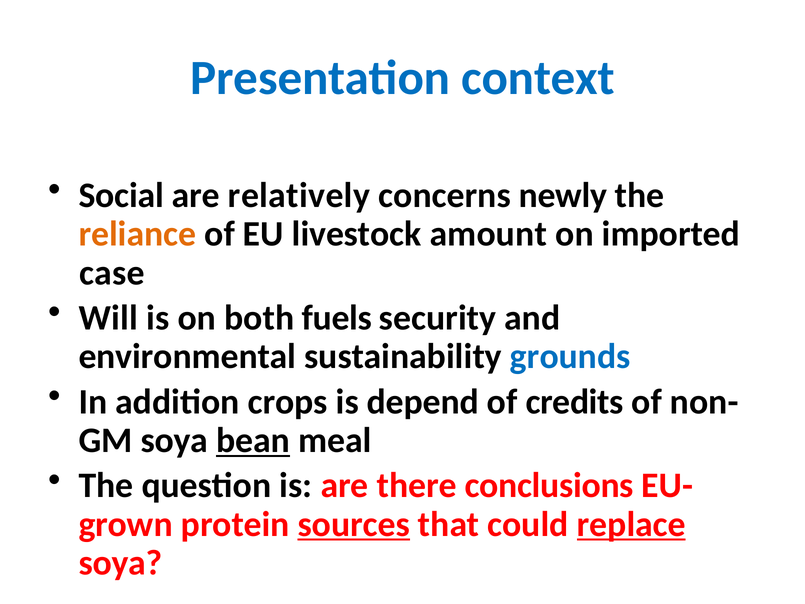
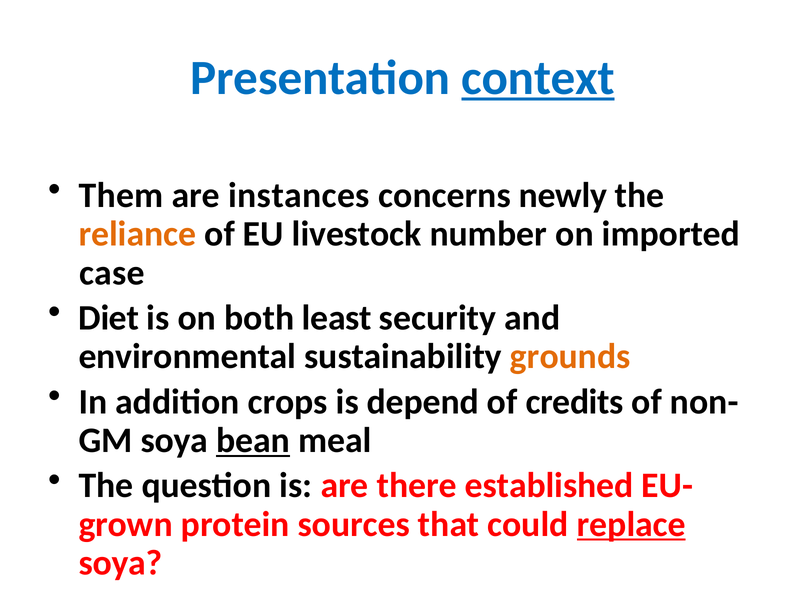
context underline: none -> present
Social: Social -> Them
relatively: relatively -> instances
amount: amount -> number
Will: Will -> Diet
fuels: fuels -> least
grounds colour: blue -> orange
conclusions: conclusions -> established
sources underline: present -> none
